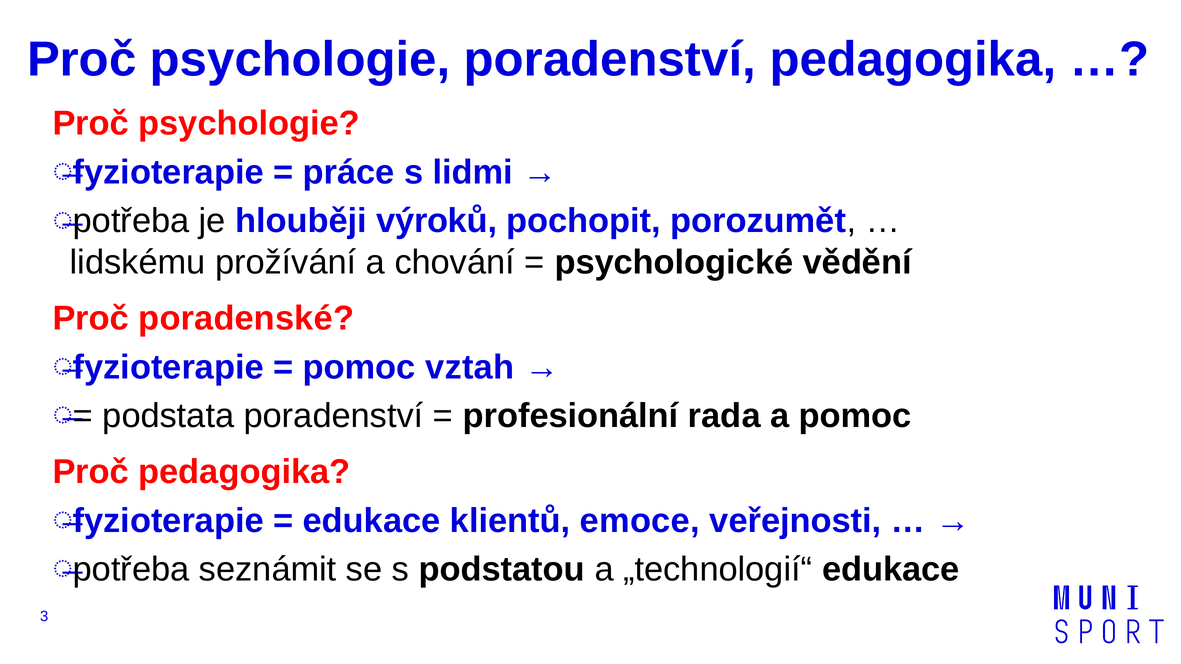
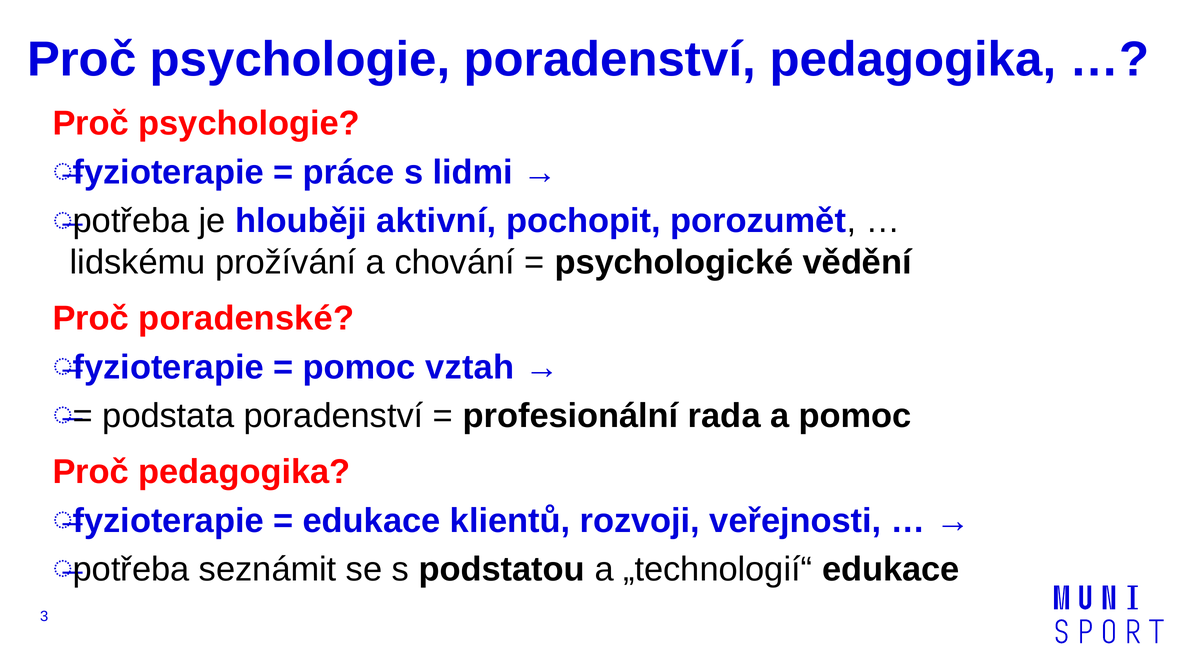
výroků: výroků -> aktivní
emoce: emoce -> rozvoji
